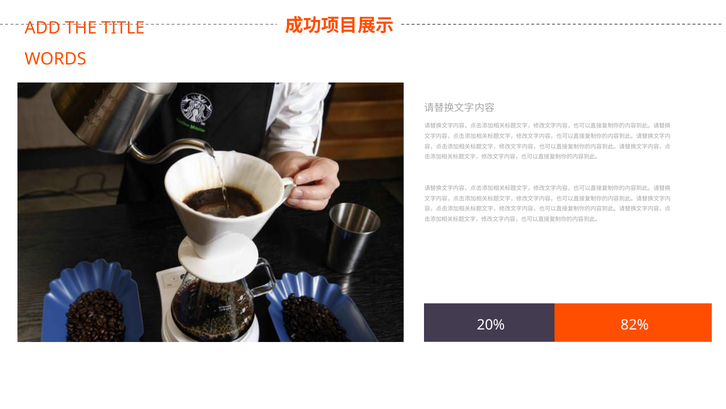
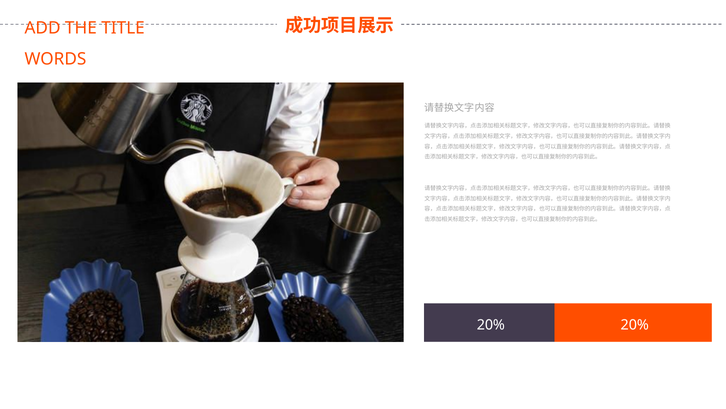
20% 82%: 82% -> 20%
